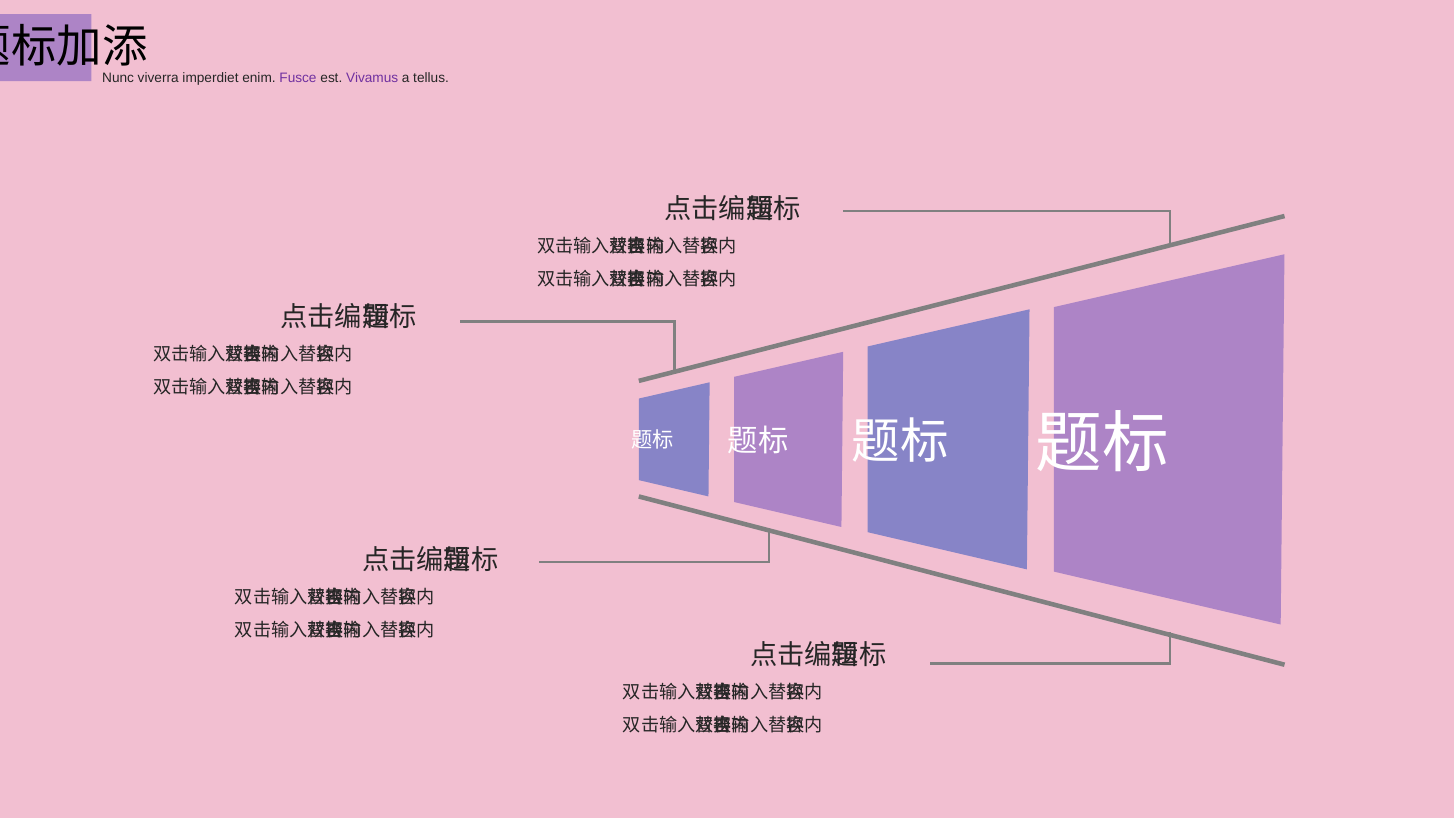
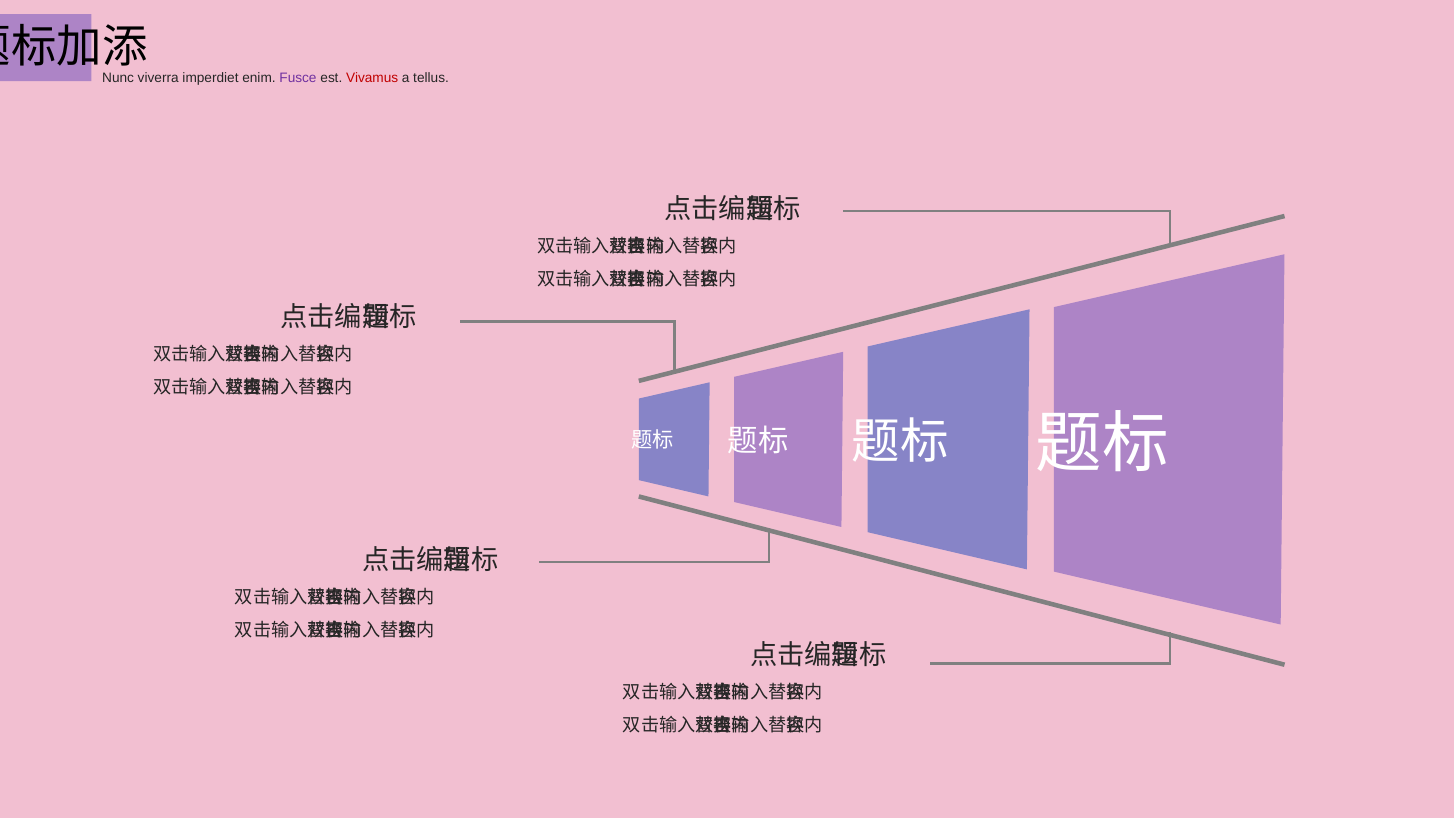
Vivamus colour: purple -> red
